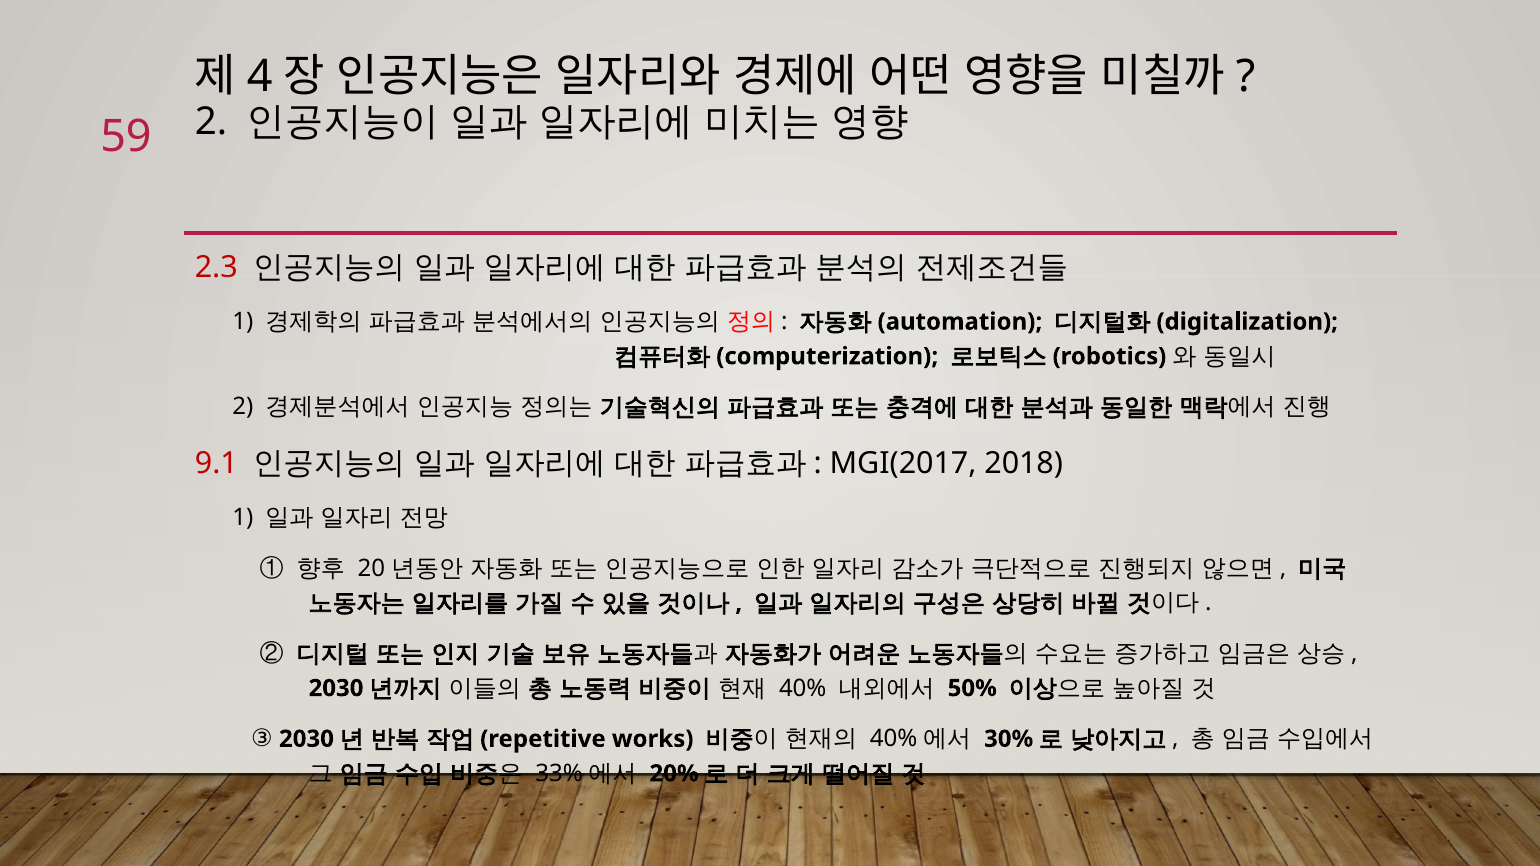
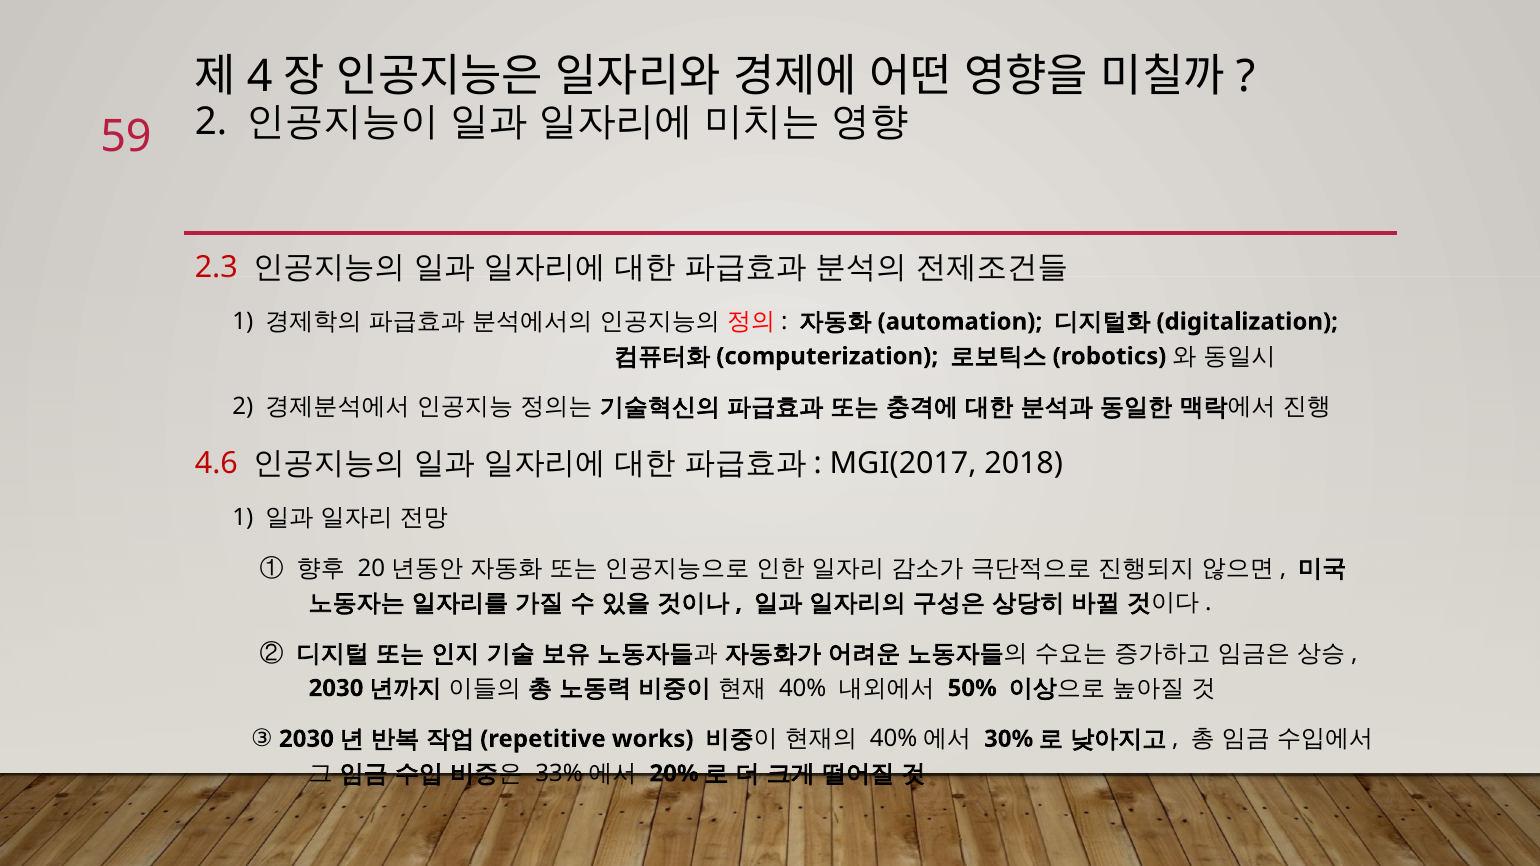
9.1: 9.1 -> 4.6
